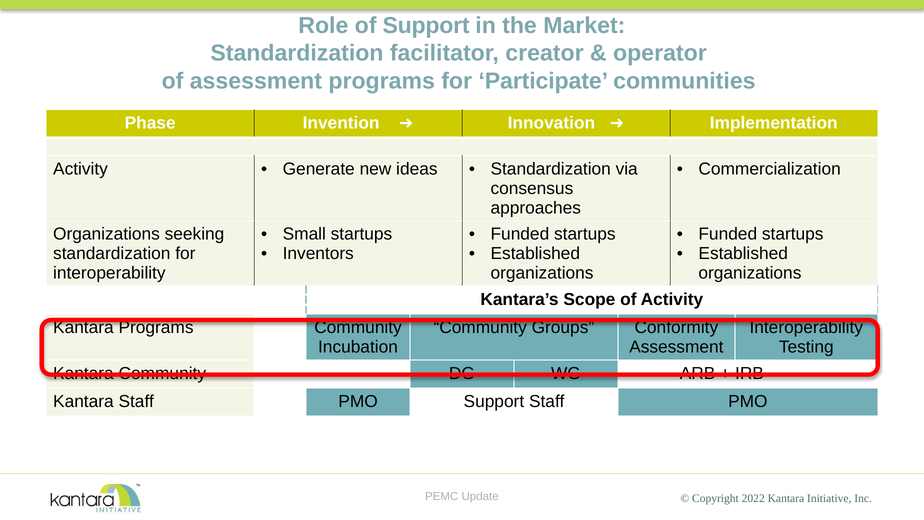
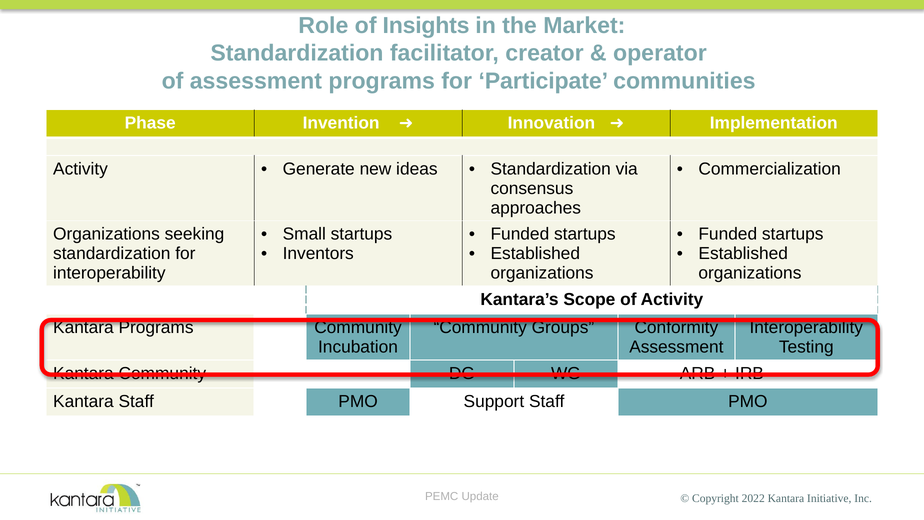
of Support: Support -> Insights
